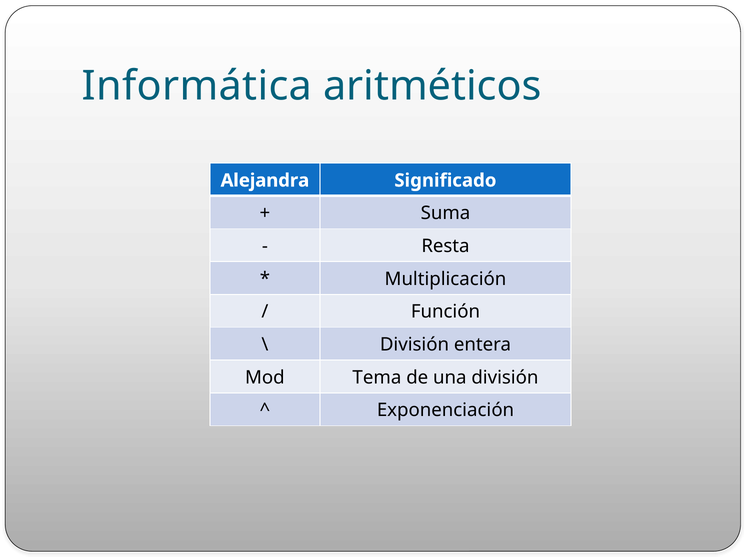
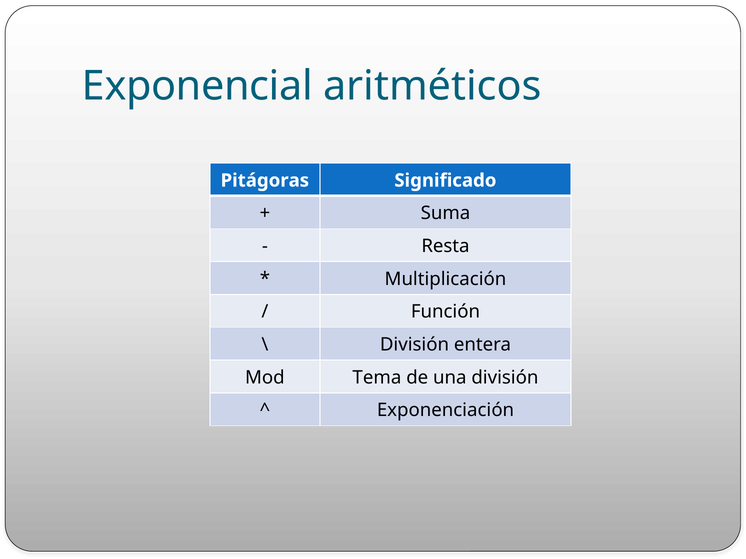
Informática: Informática -> Exponencial
Alejandra: Alejandra -> Pitágoras
